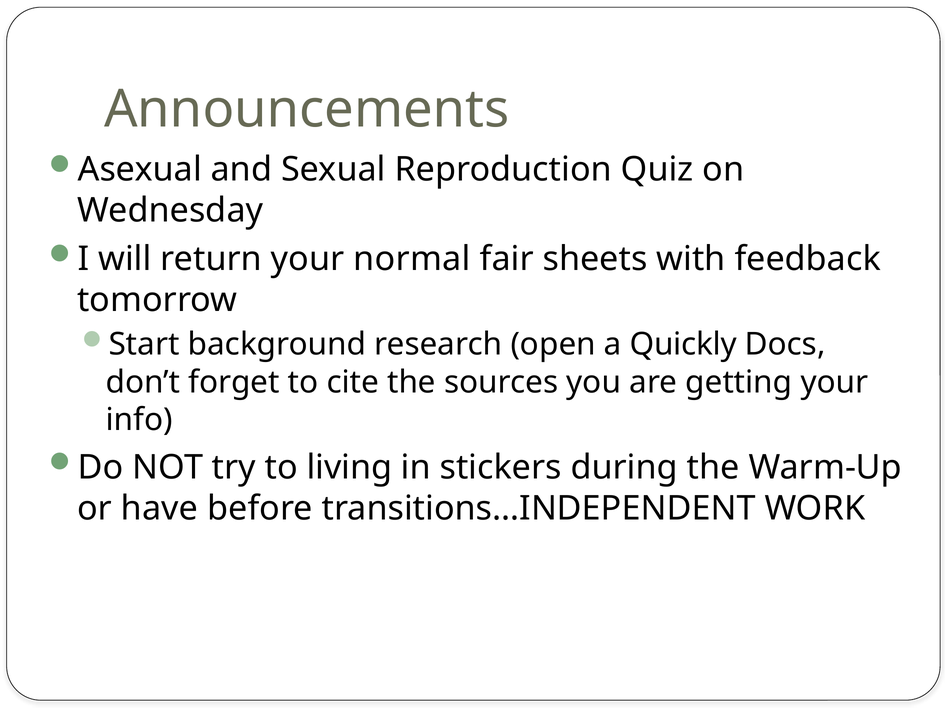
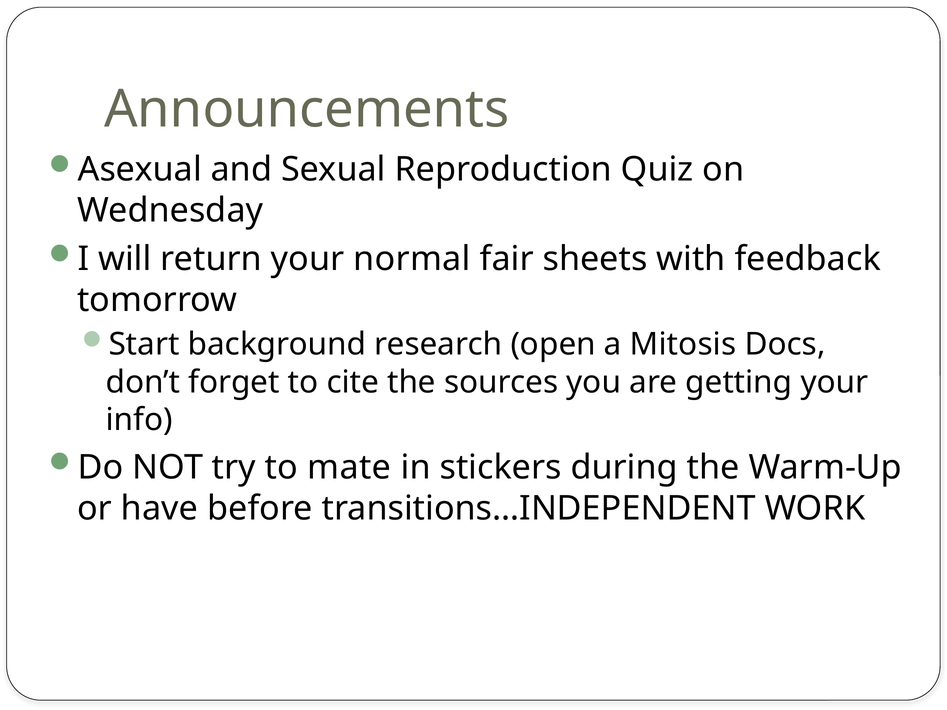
Quickly: Quickly -> Mitosis
living: living -> mate
